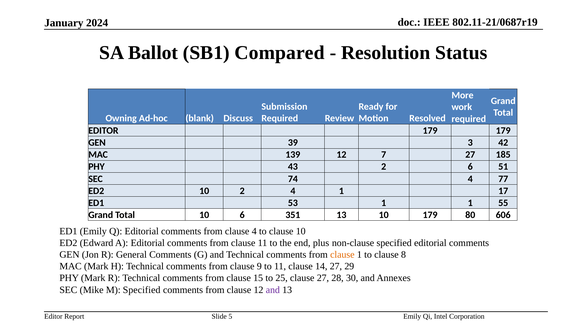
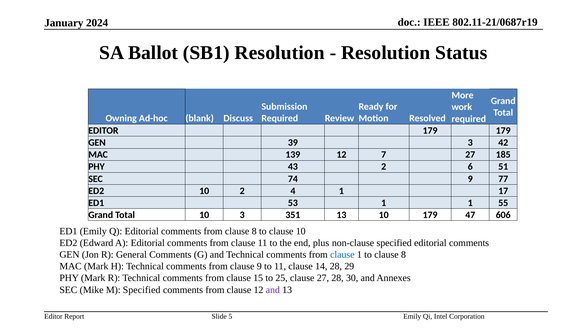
SB1 Compared: Compared -> Resolution
74 4: 4 -> 9
10 6: 6 -> 3
80: 80 -> 47
from clause 4: 4 -> 8
clause at (342, 255) colour: orange -> blue
14 27: 27 -> 28
